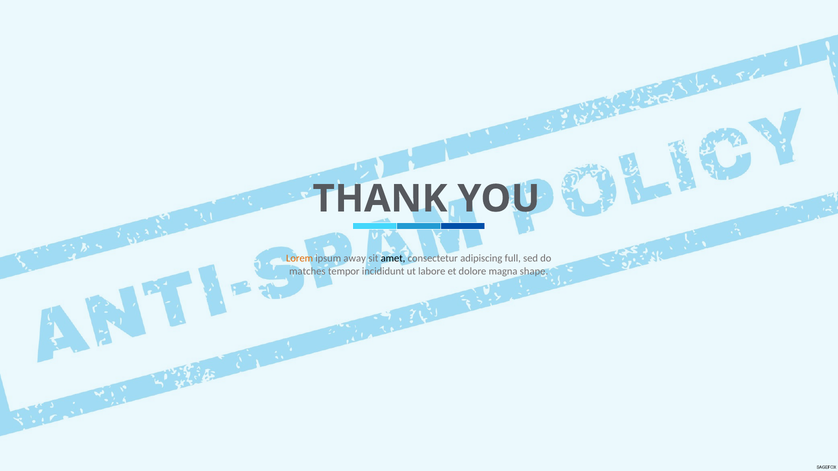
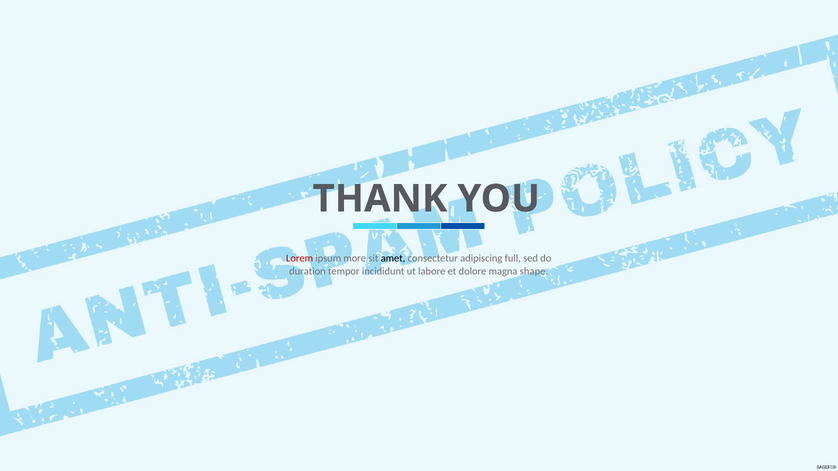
Lorem colour: orange -> red
away: away -> more
matches: matches -> duration
